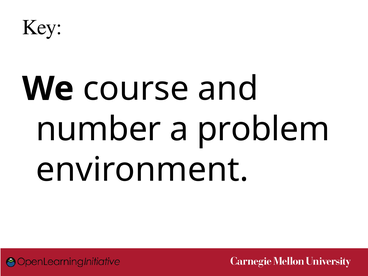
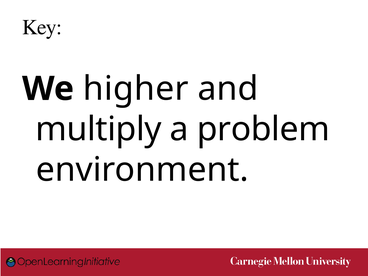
course: course -> higher
number: number -> multiply
